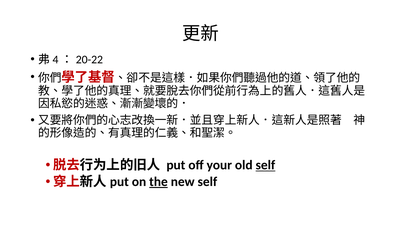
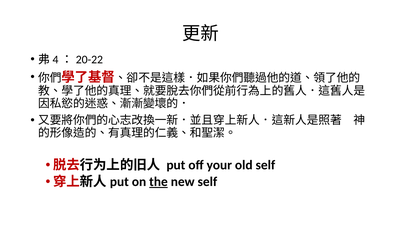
self at (265, 165) underline: present -> none
